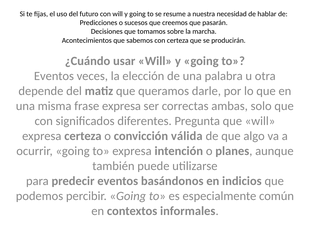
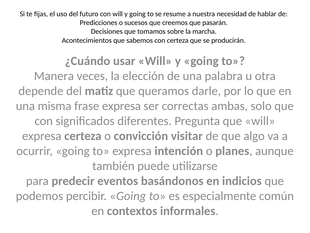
Eventos at (54, 76): Eventos -> Manera
válida: válida -> visitar
